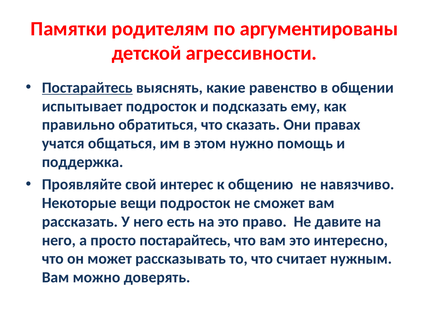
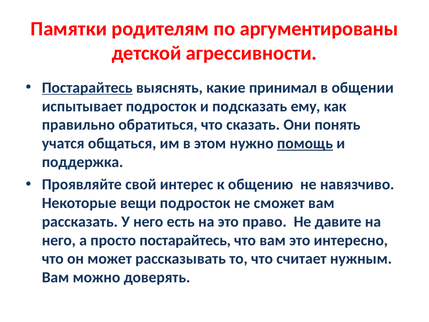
равенство: равенство -> принимал
правах: правах -> понять
помощь underline: none -> present
